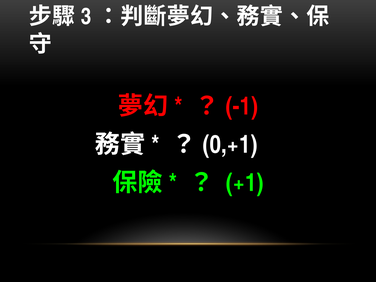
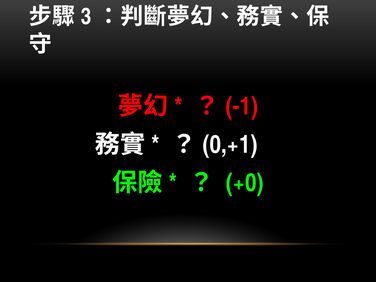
+1: +1 -> +0
